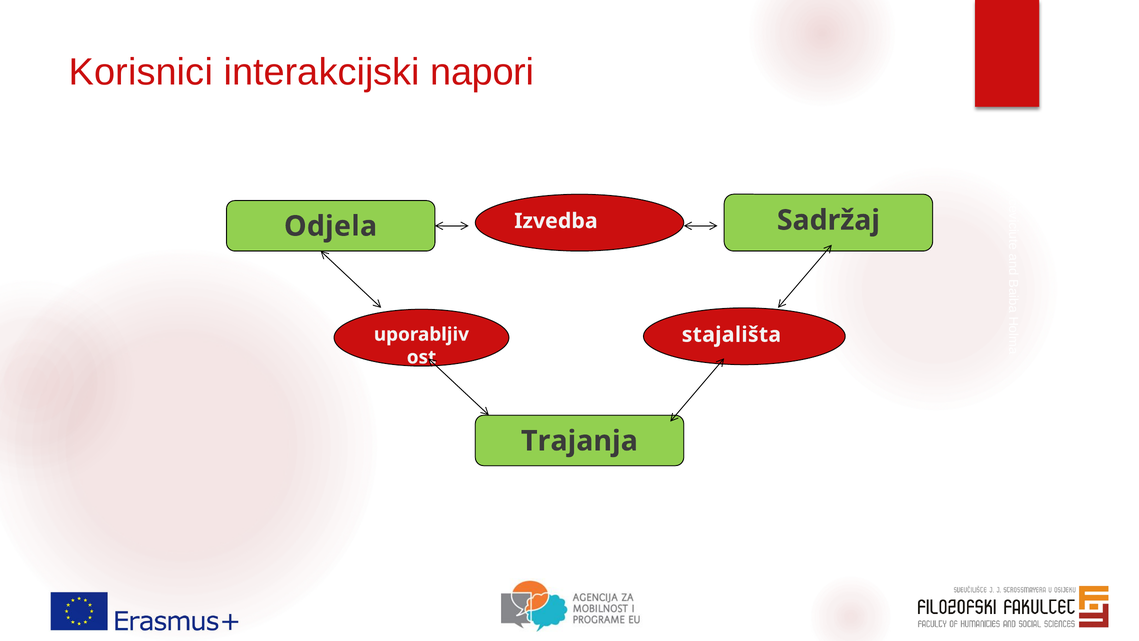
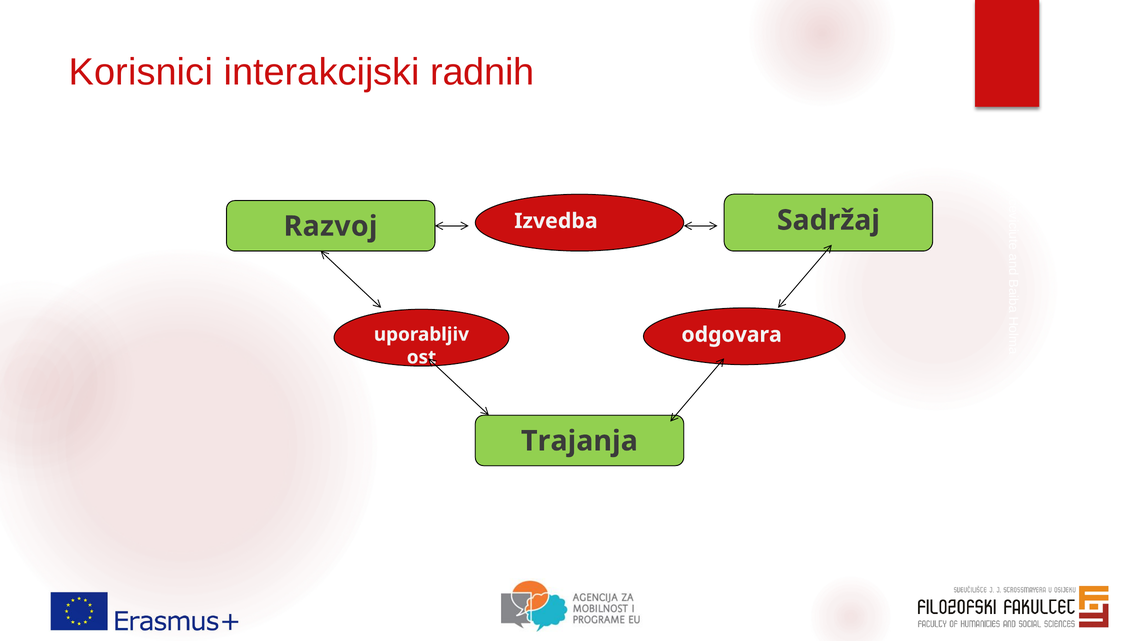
napori: napori -> radnih
Odjela: Odjela -> Razvoj
stajališta: stajališta -> odgovara
